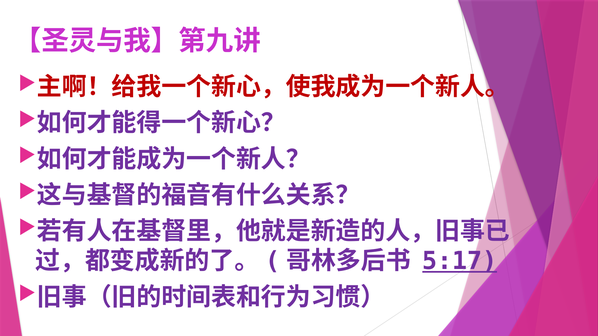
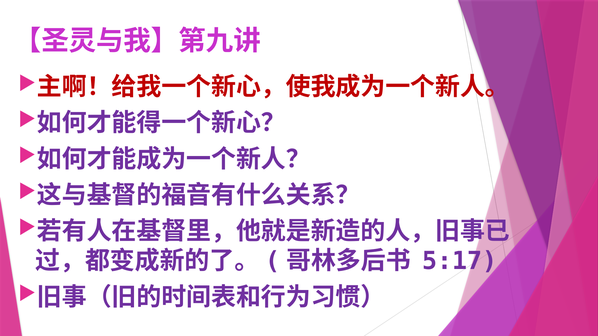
5:17 underline: present -> none
